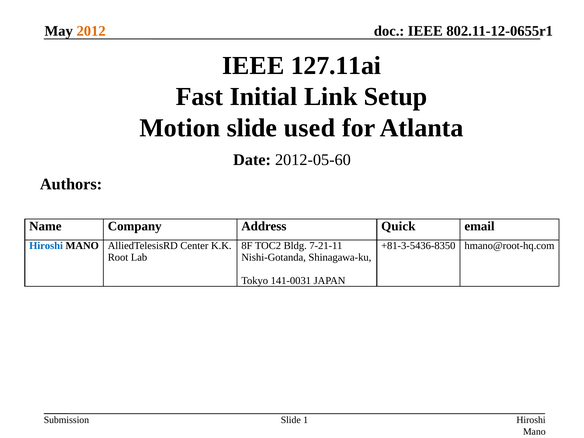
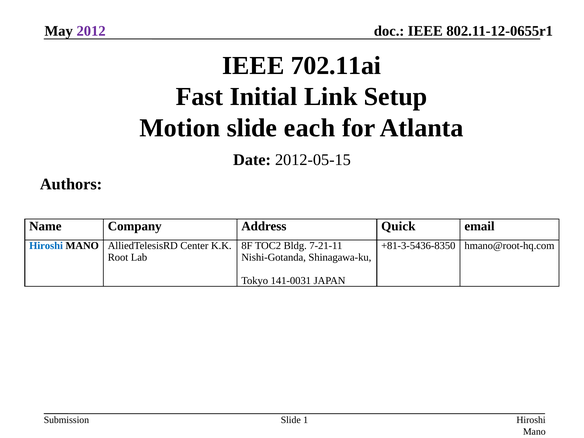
2012 colour: orange -> purple
127.11ai: 127.11ai -> 702.11ai
used: used -> each
2012-05-60: 2012-05-60 -> 2012-05-15
